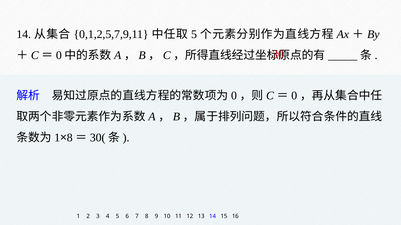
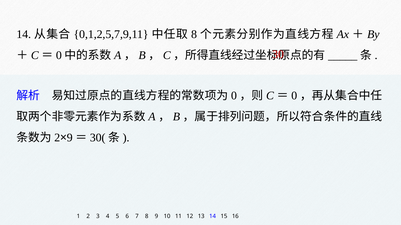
5 at (194, 34): 5 -> 8
1 at (57, 138): 1 -> 2
8 at (70, 138): 8 -> 9
